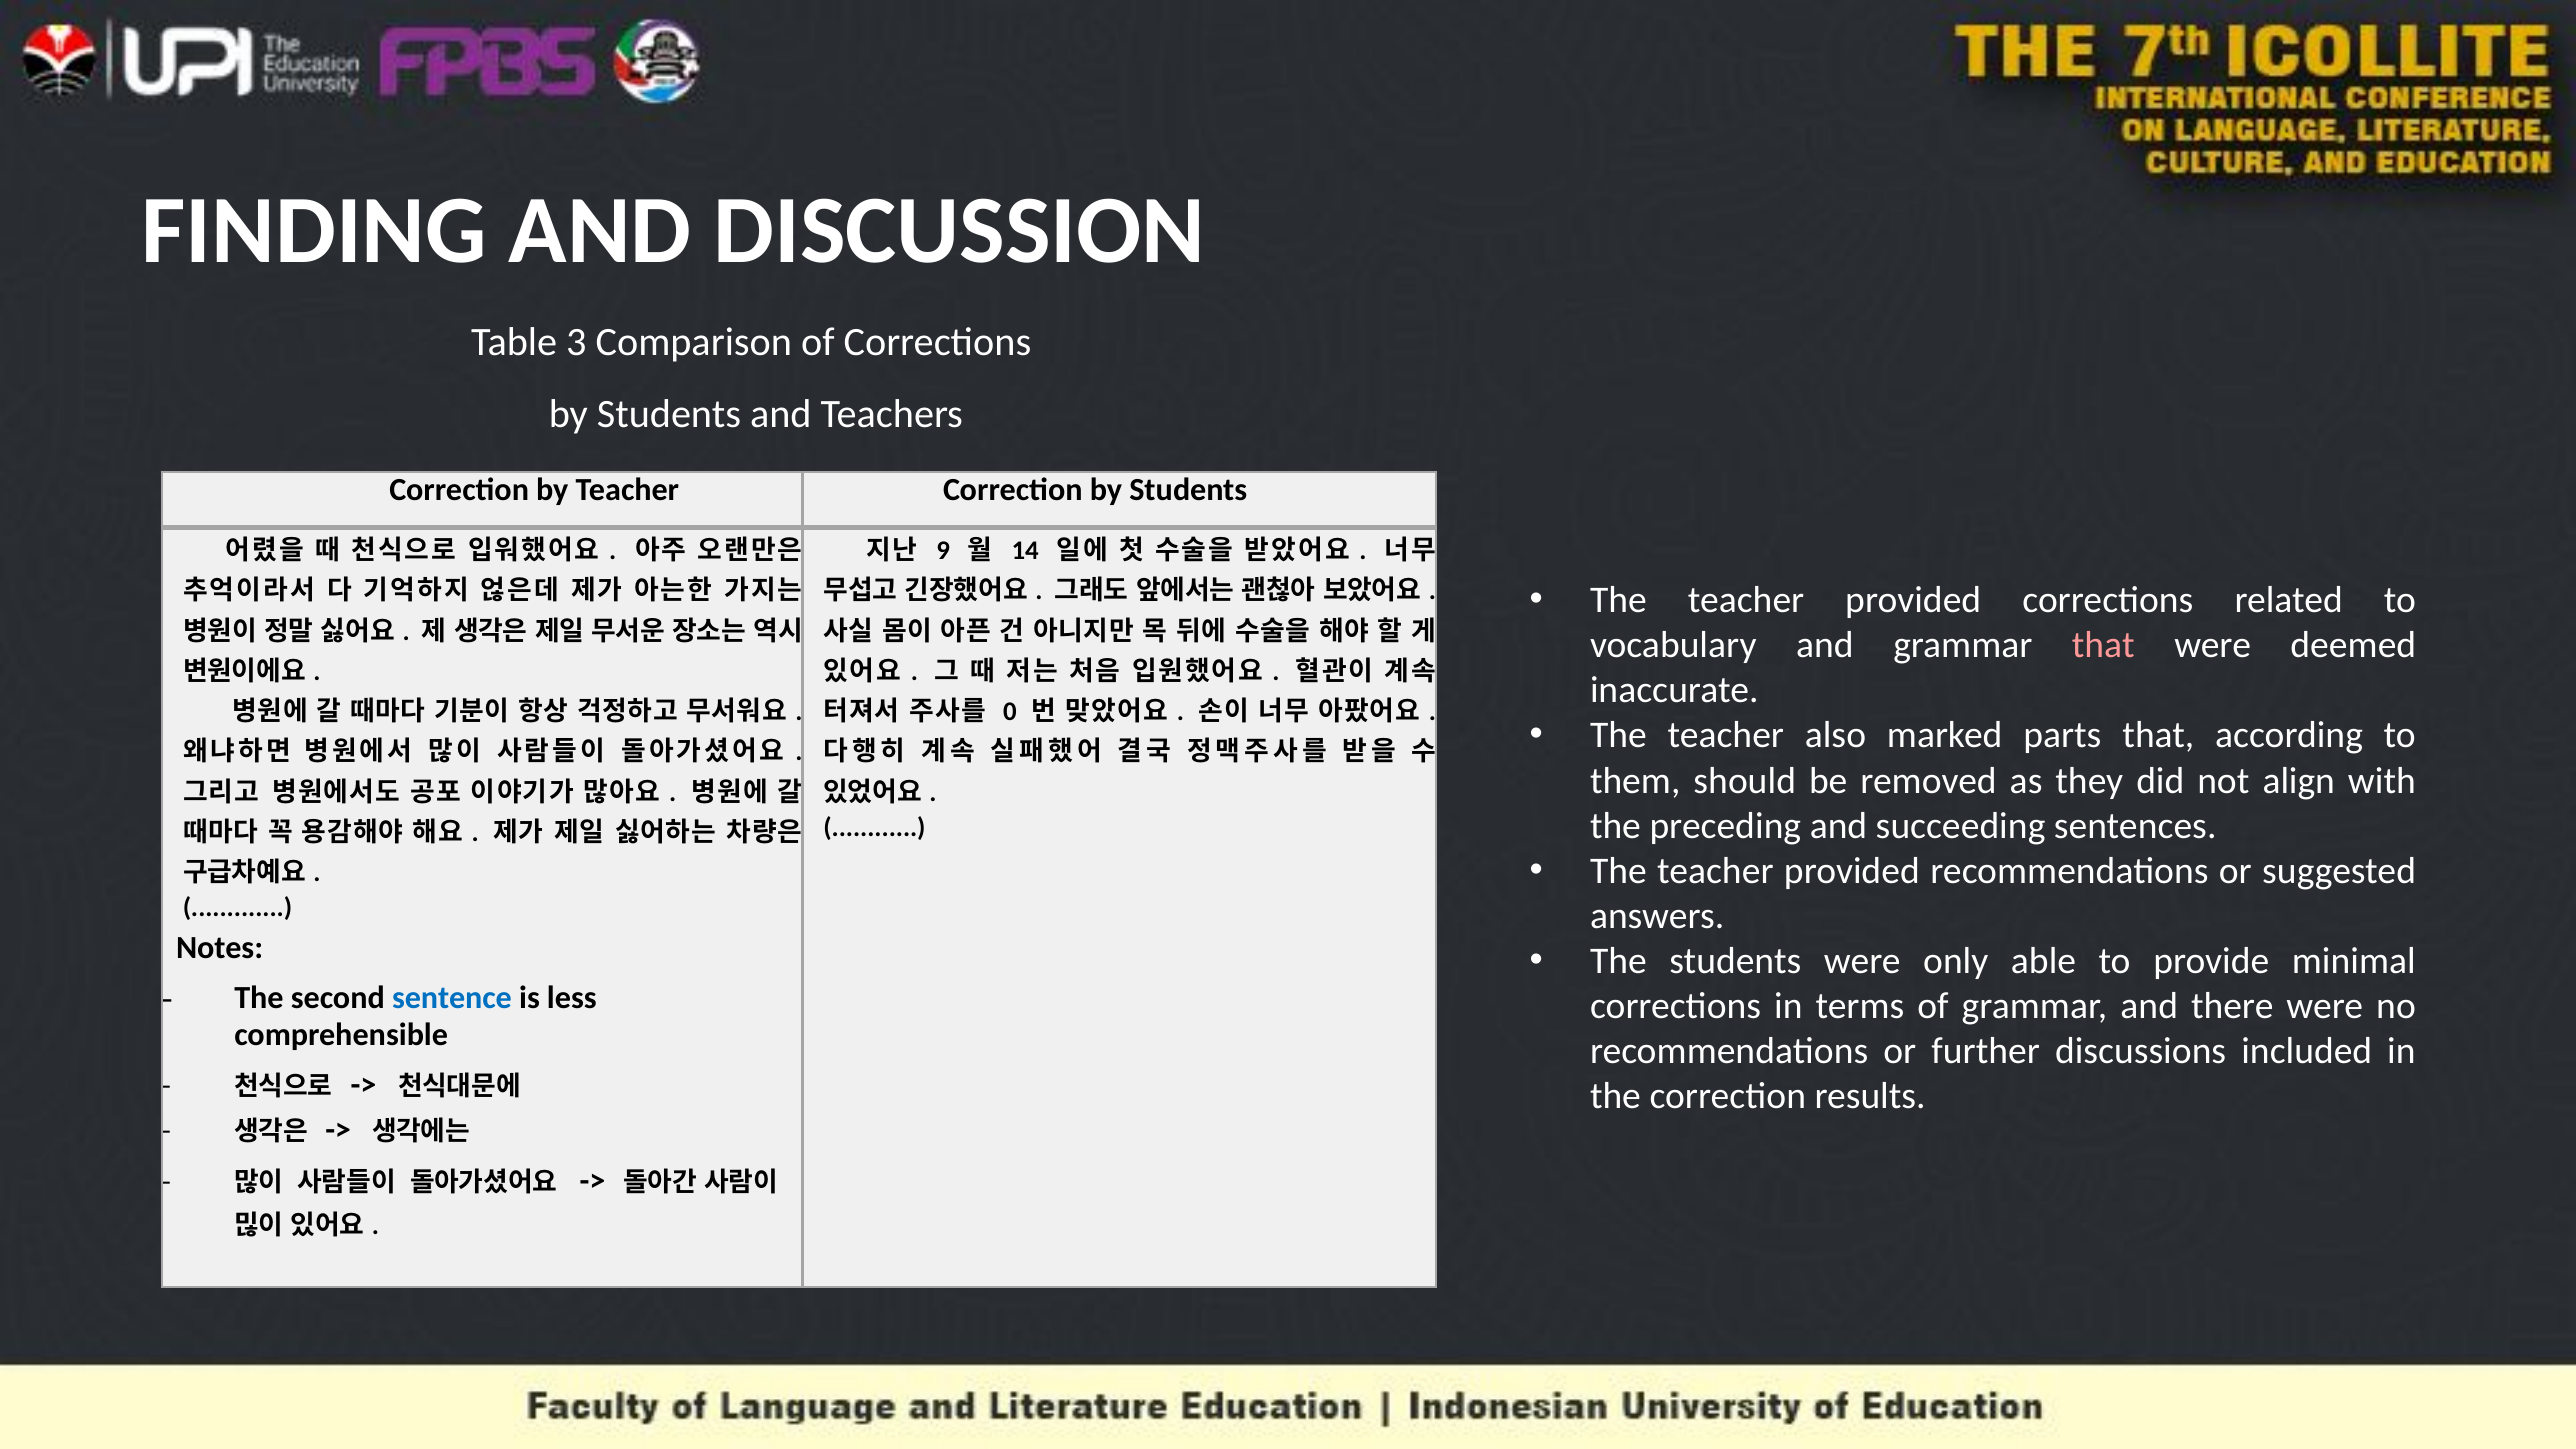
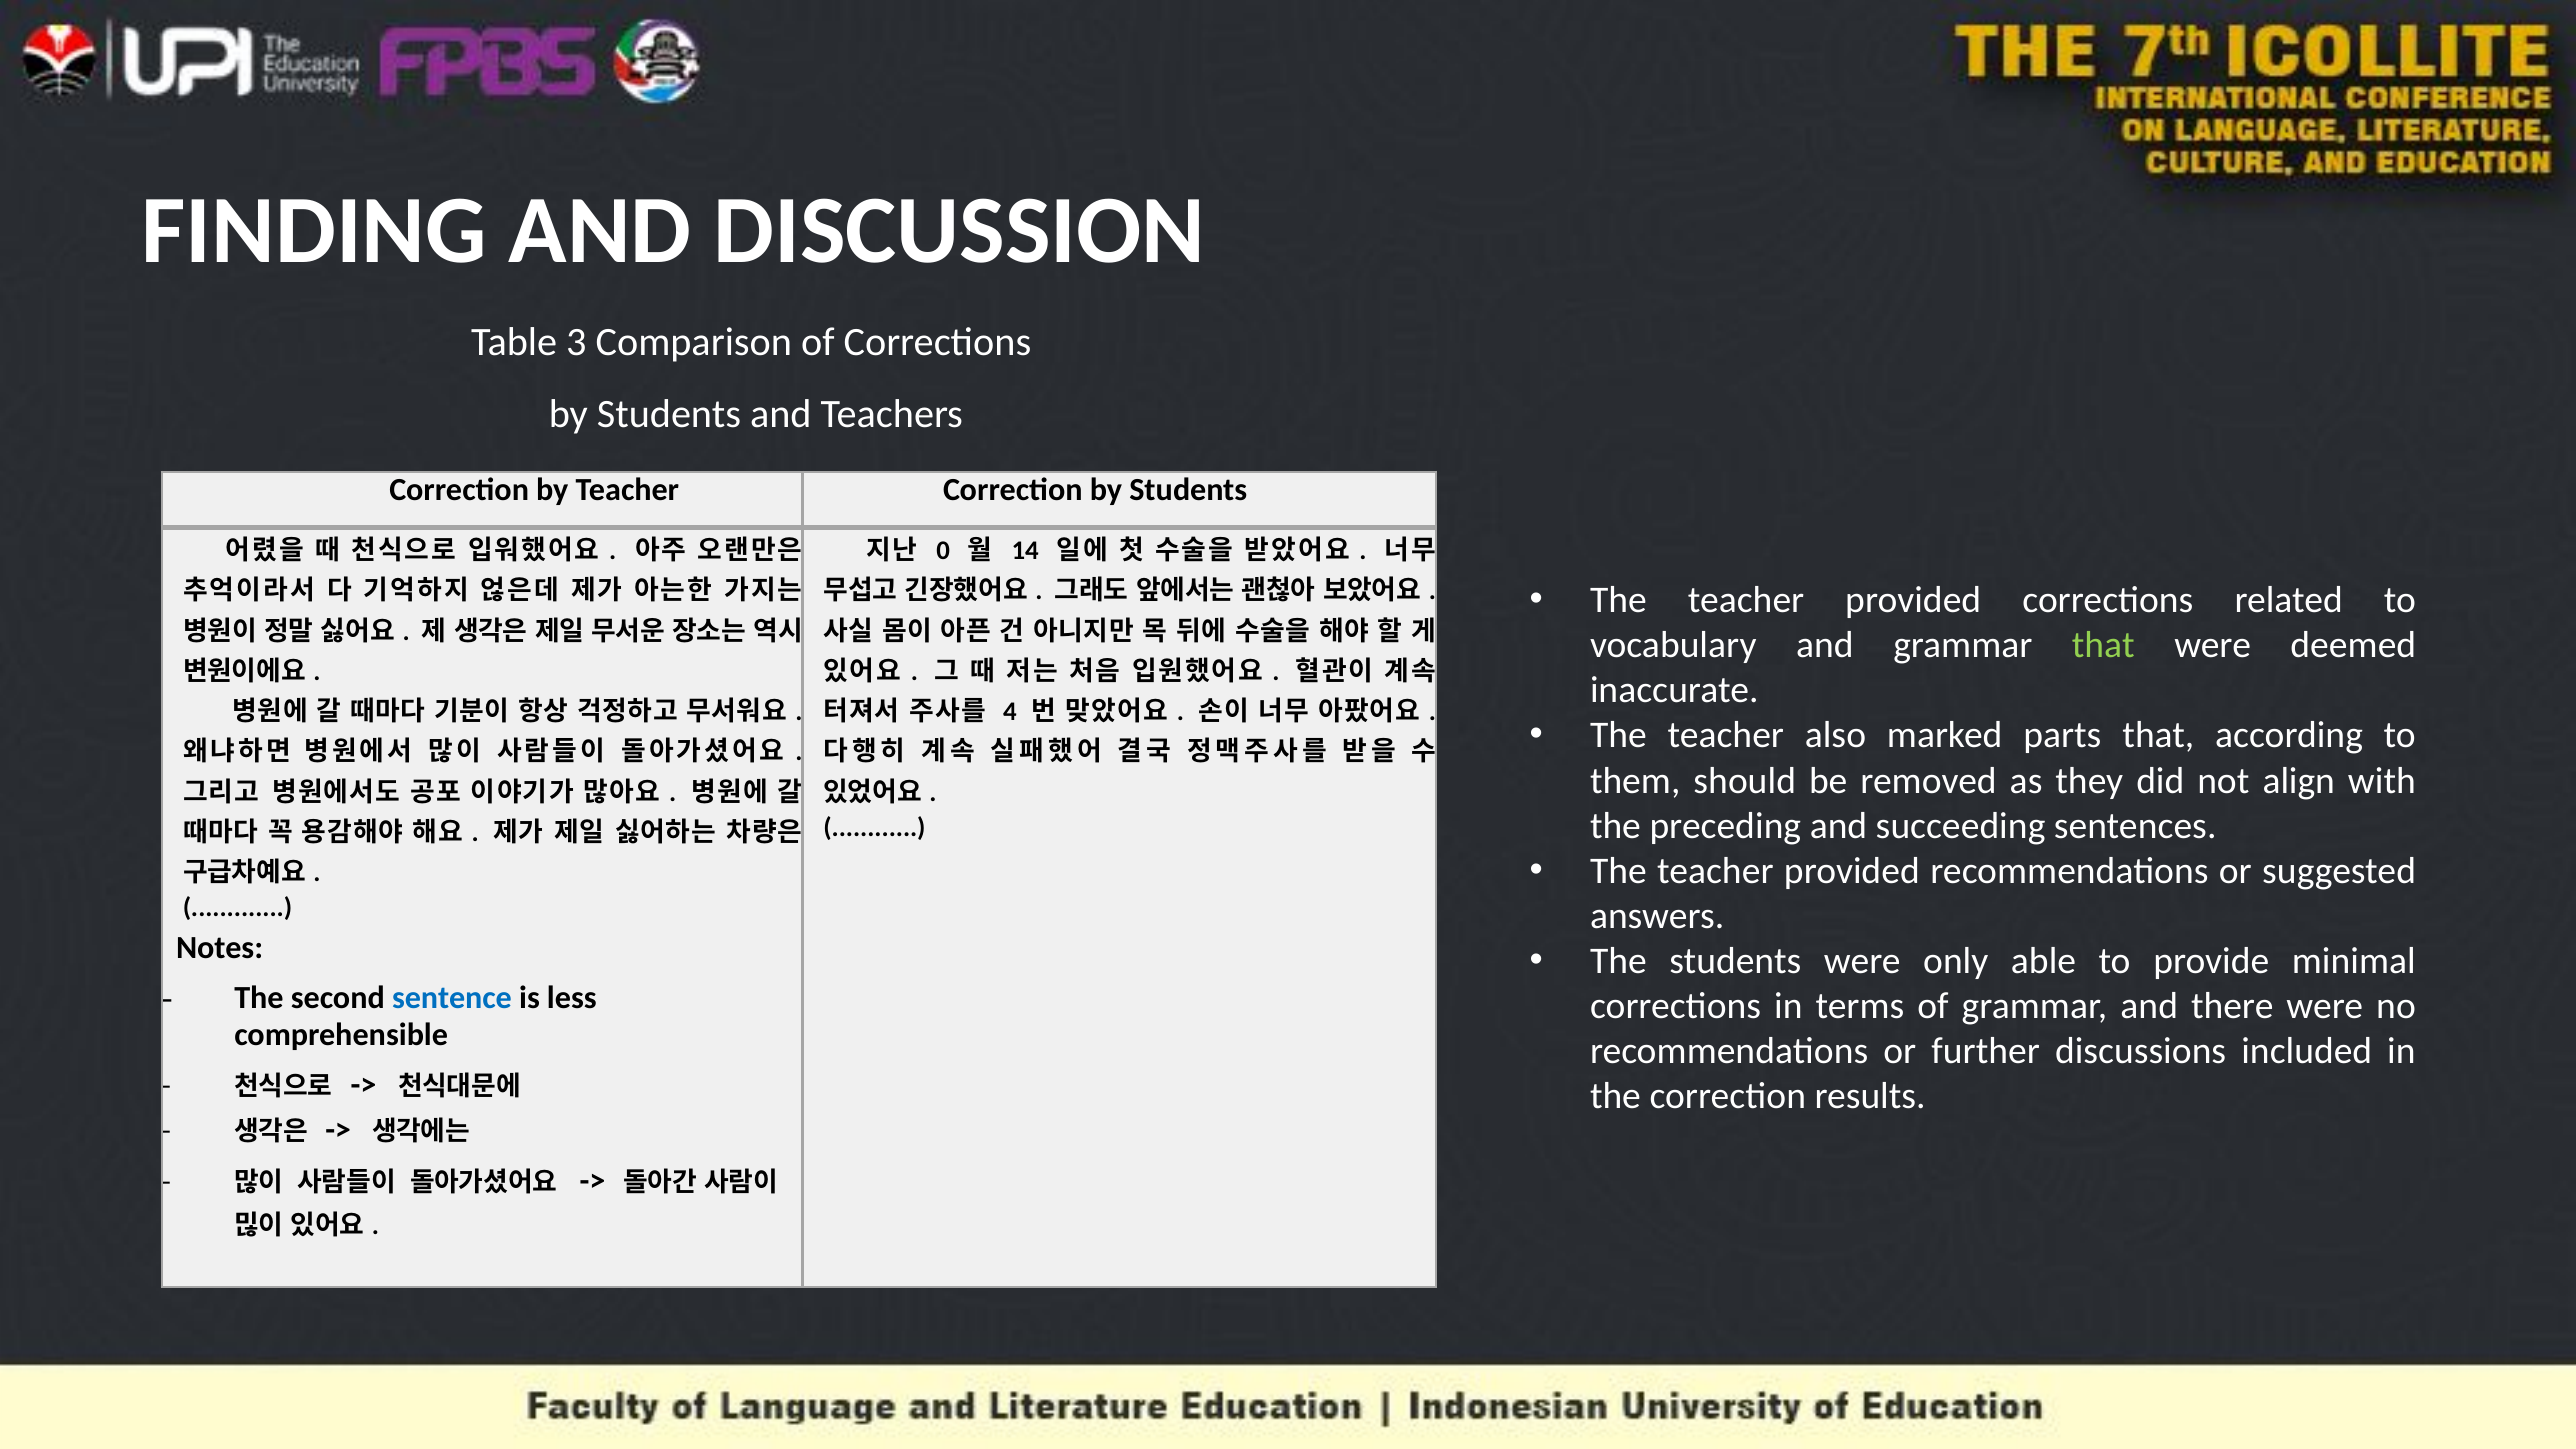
9: 9 -> 0
that at (2103, 645) colour: pink -> light green
0: 0 -> 4
